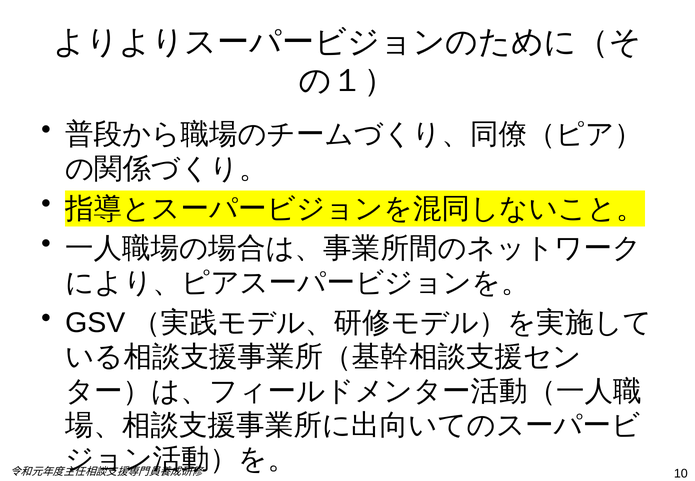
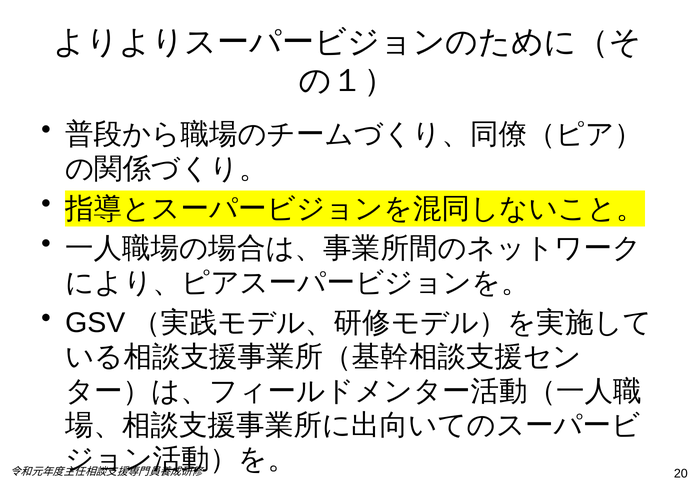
10: 10 -> 20
